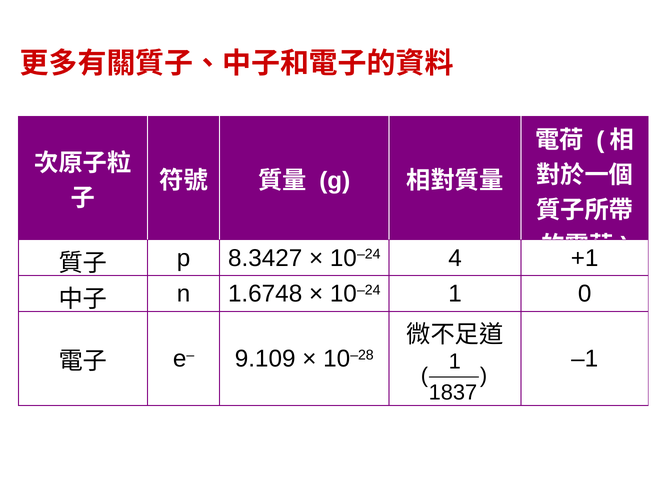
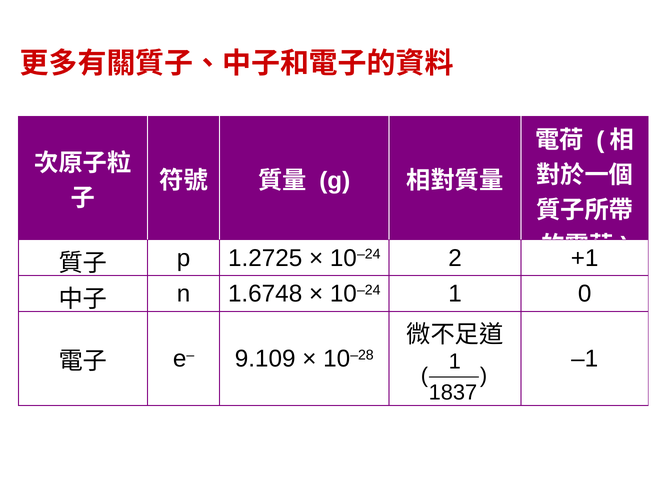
8.3427: 8.3427 -> 1.2725
4: 4 -> 2
